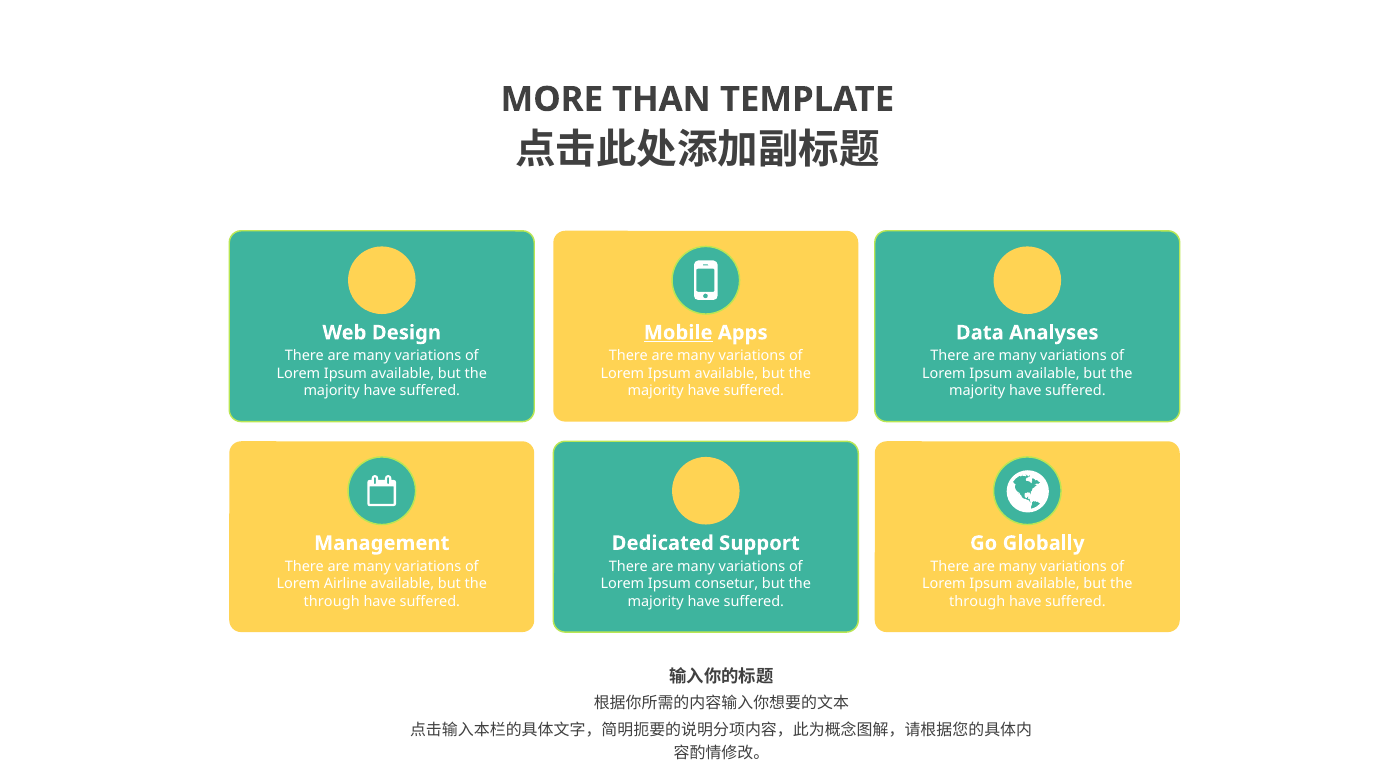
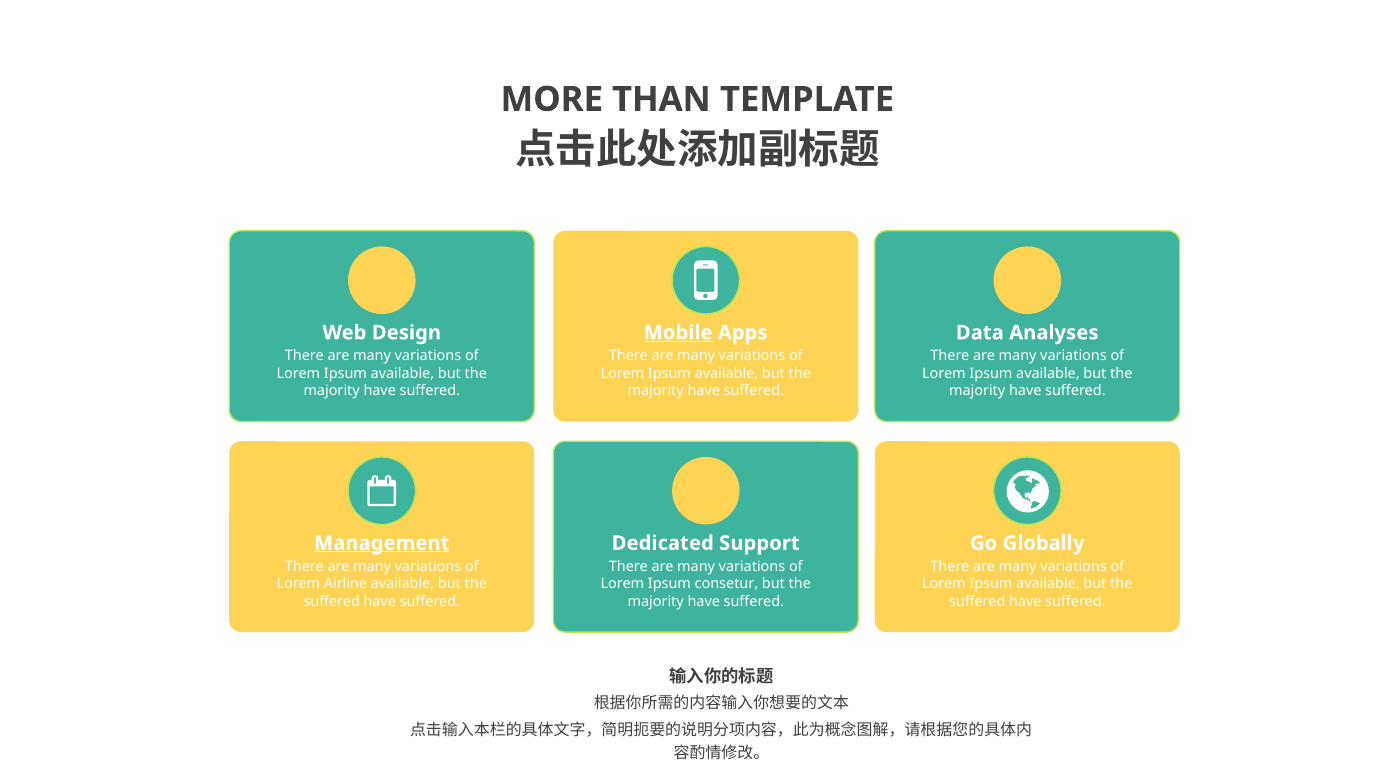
Management underline: none -> present
through at (332, 601): through -> suffered
through at (977, 601): through -> suffered
